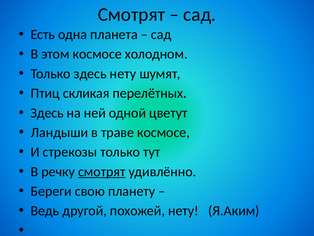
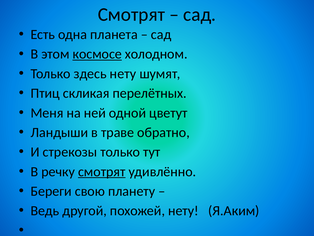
космосе at (97, 54) underline: none -> present
Здесь at (47, 113): Здесь -> Меня
траве космосе: космосе -> обратно
